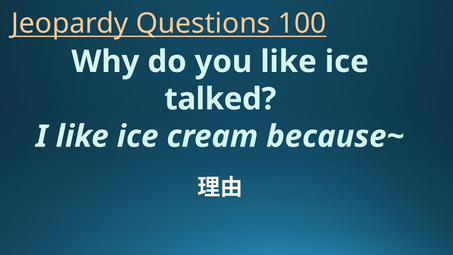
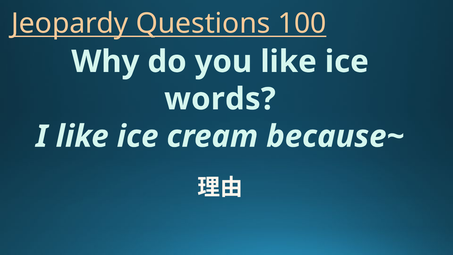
talked: talked -> words
